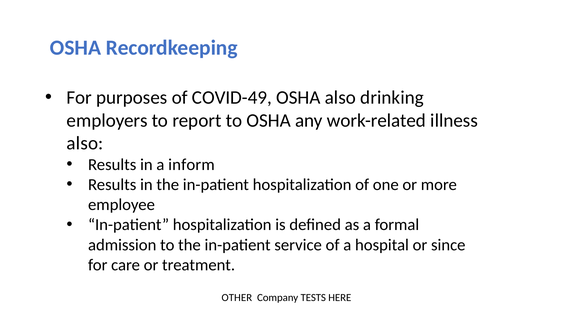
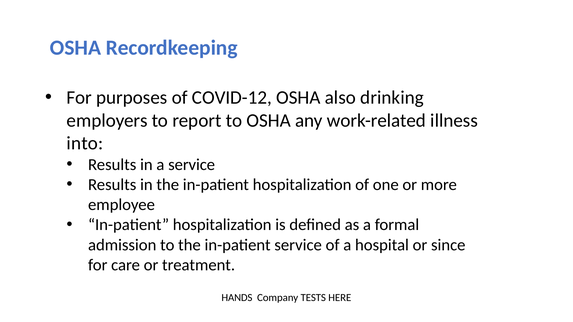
COVID-49: COVID-49 -> COVID-12
also at (85, 143): also -> into
a inform: inform -> service
OTHER: OTHER -> HANDS
